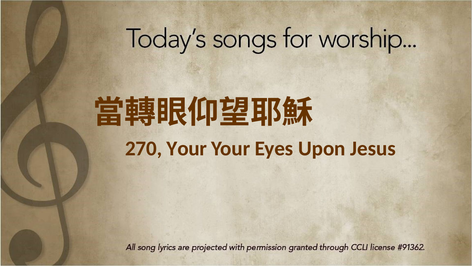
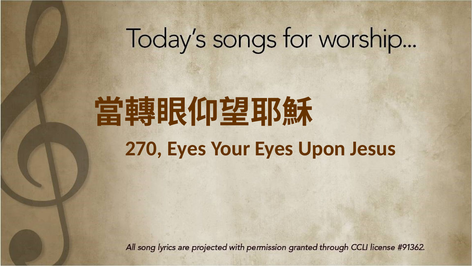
270 Your: Your -> Eyes
